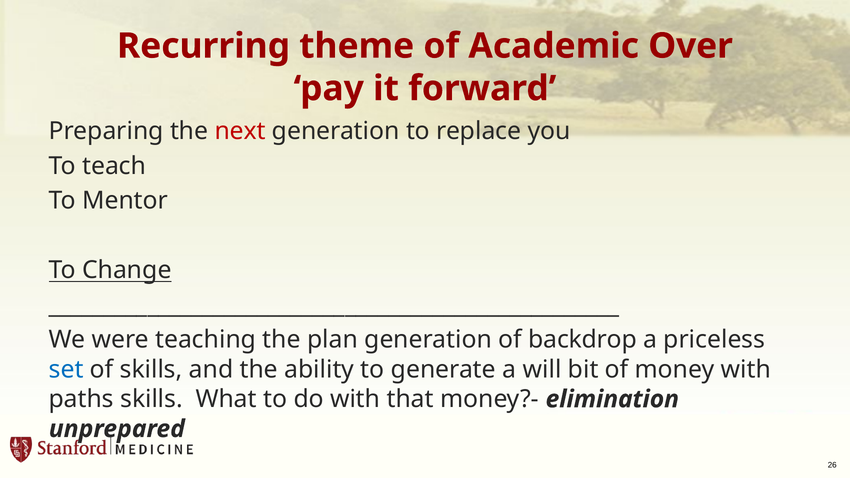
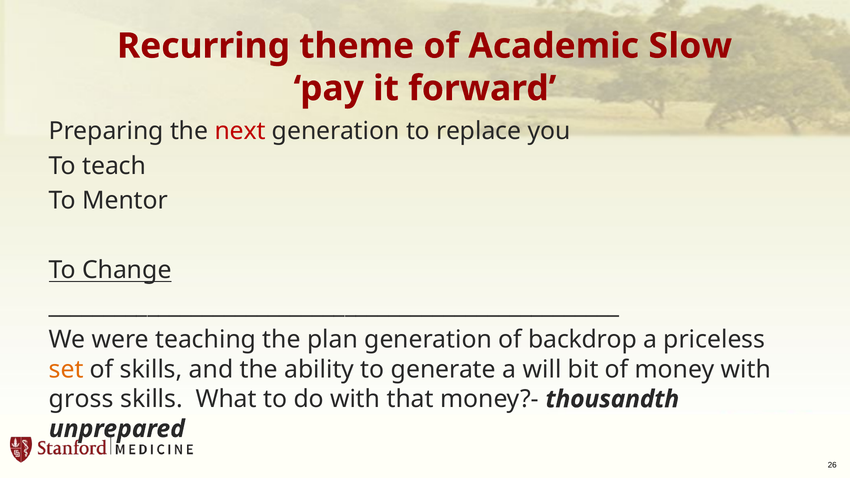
Over: Over -> Slow
set colour: blue -> orange
paths: paths -> gross
elimination: elimination -> thousandth
